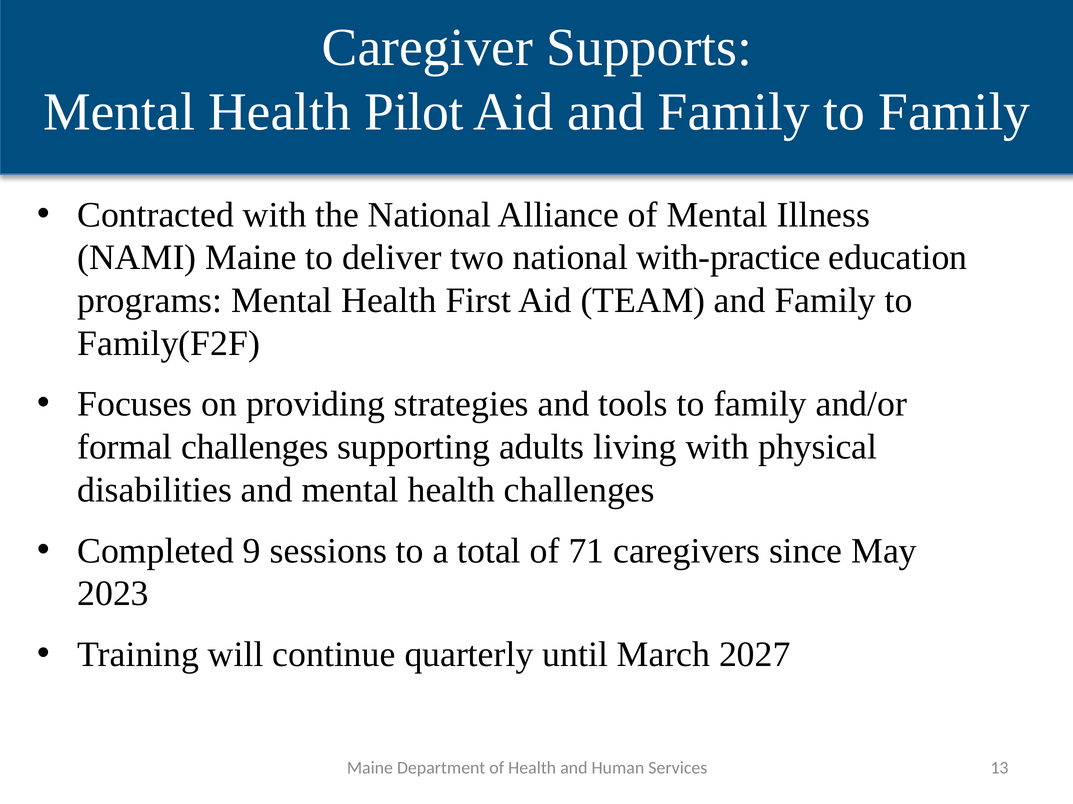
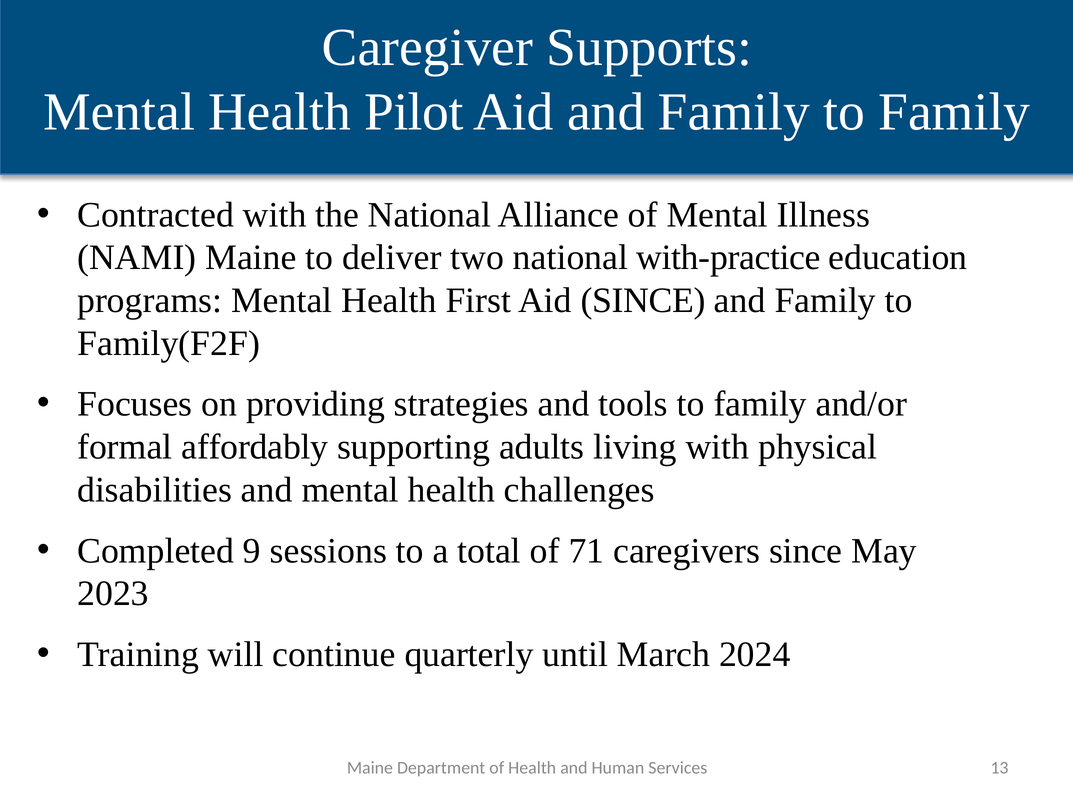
Aid TEAM: TEAM -> SINCE
formal challenges: challenges -> affordably
2027: 2027 -> 2024
